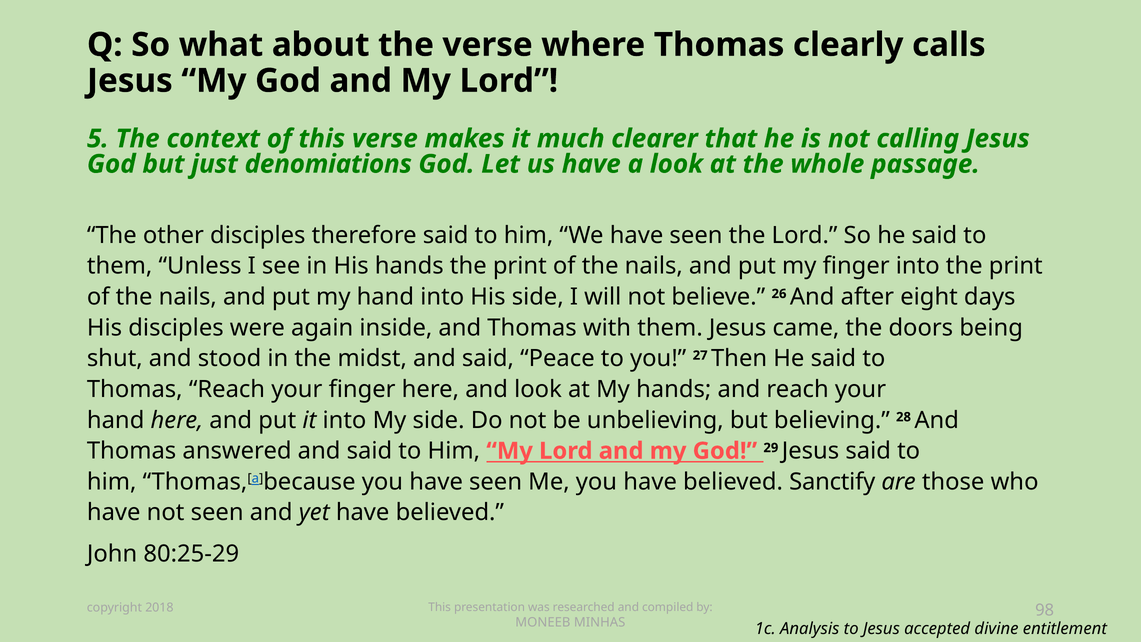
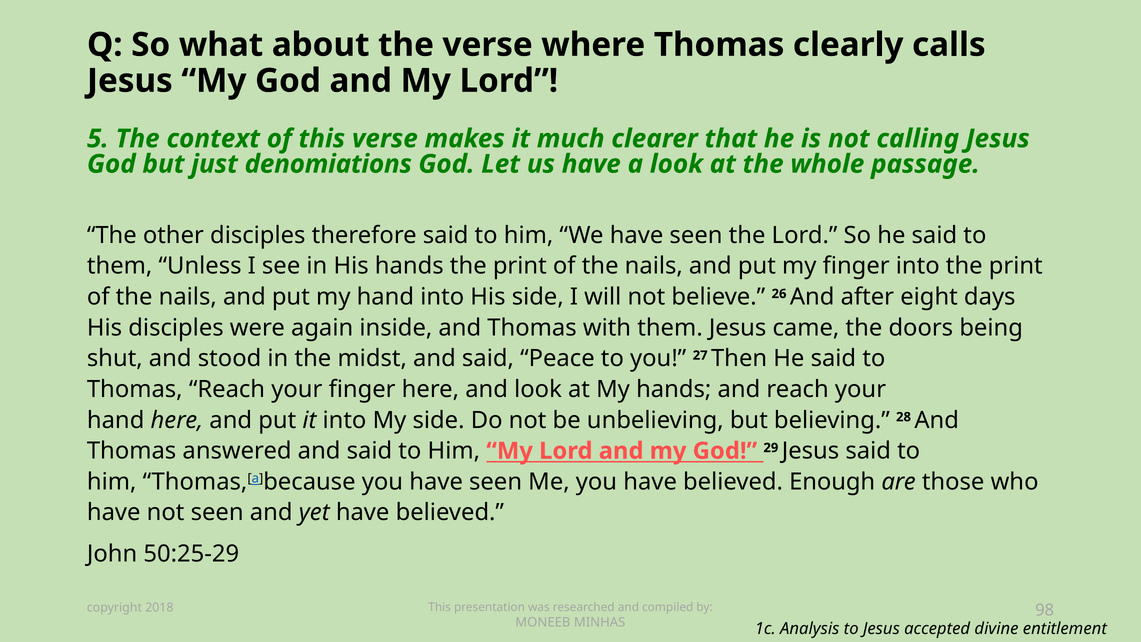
Sanctify: Sanctify -> Enough
80:25-29: 80:25-29 -> 50:25-29
